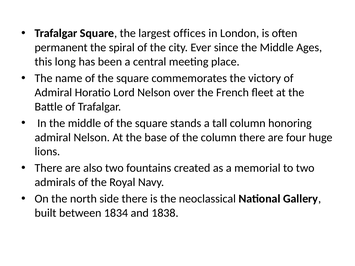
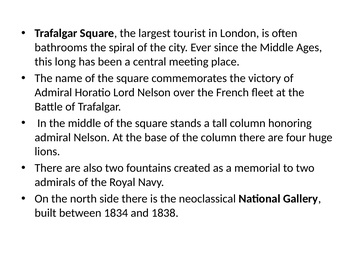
offices: offices -> tourist
permanent: permanent -> bathrooms
